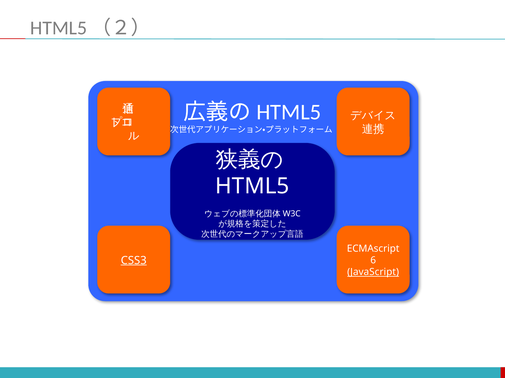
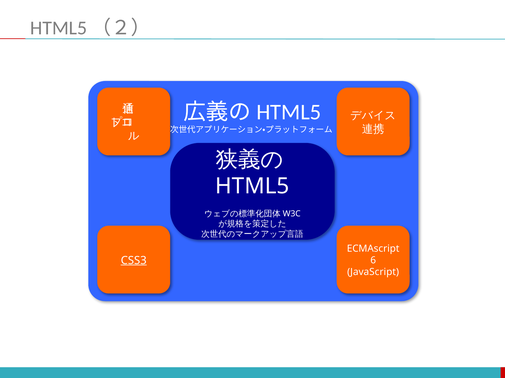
JavaScript underline: present -> none
